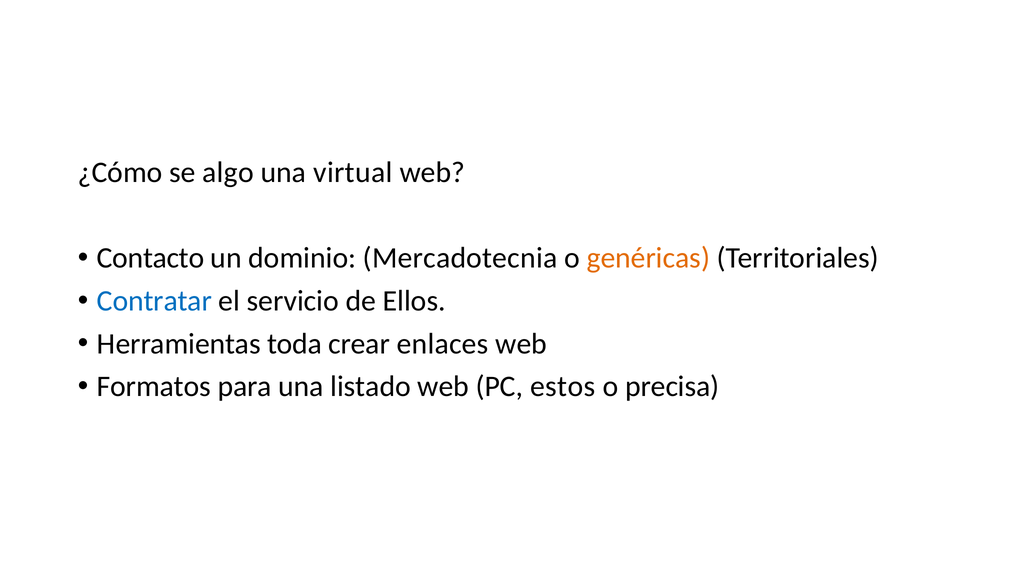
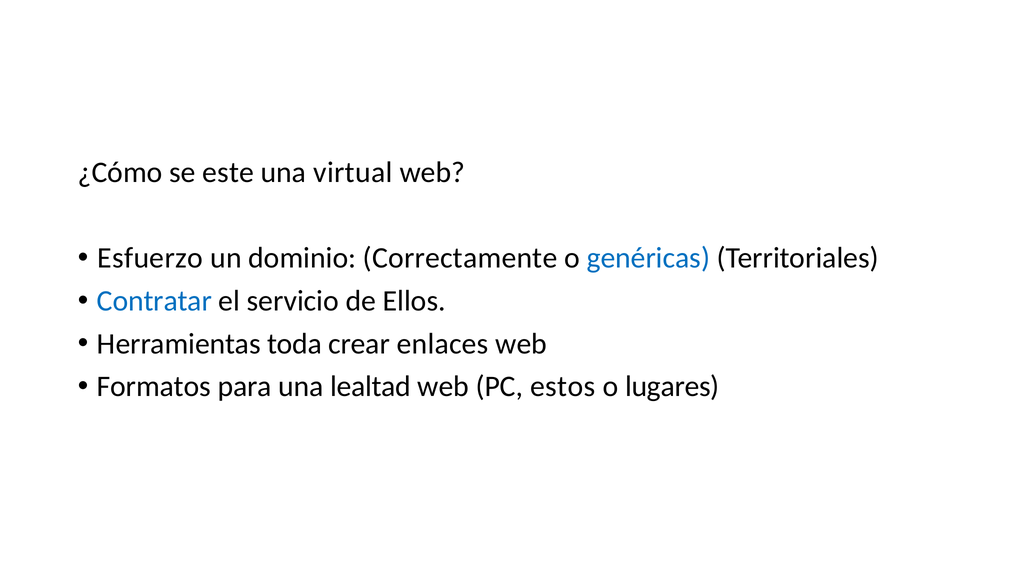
algo: algo -> este
Contacto: Contacto -> Esfuerzo
Mercadotecnia: Mercadotecnia -> Correctamente
genéricas colour: orange -> blue
listado: listado -> lealtad
precisa: precisa -> lugares
